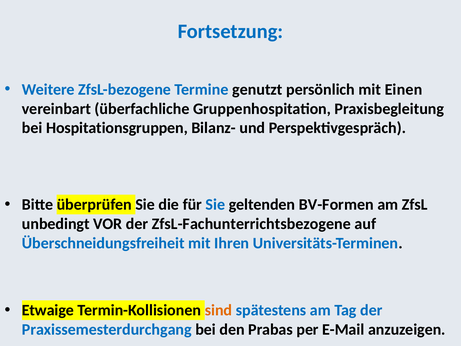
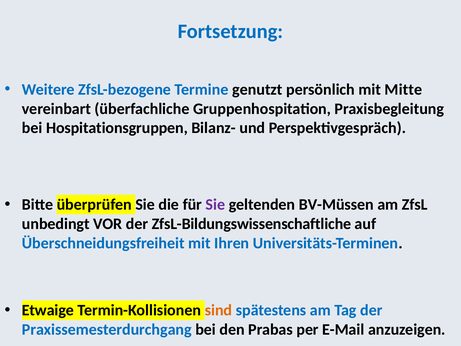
Einen: Einen -> Mitte
Sie at (215, 205) colour: blue -> purple
BV-Formen: BV-Formen -> BV-Müssen
ZfsL-Fachunterrichtsbezogene: ZfsL-Fachunterrichtsbezogene -> ZfsL-Bildungswissenschaftliche
